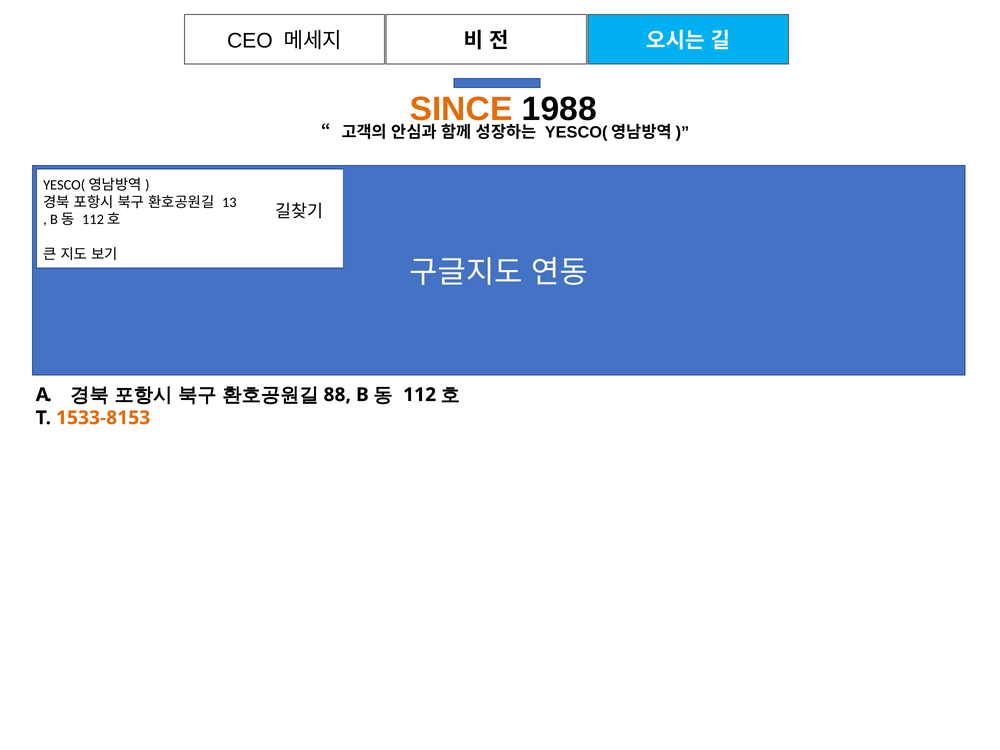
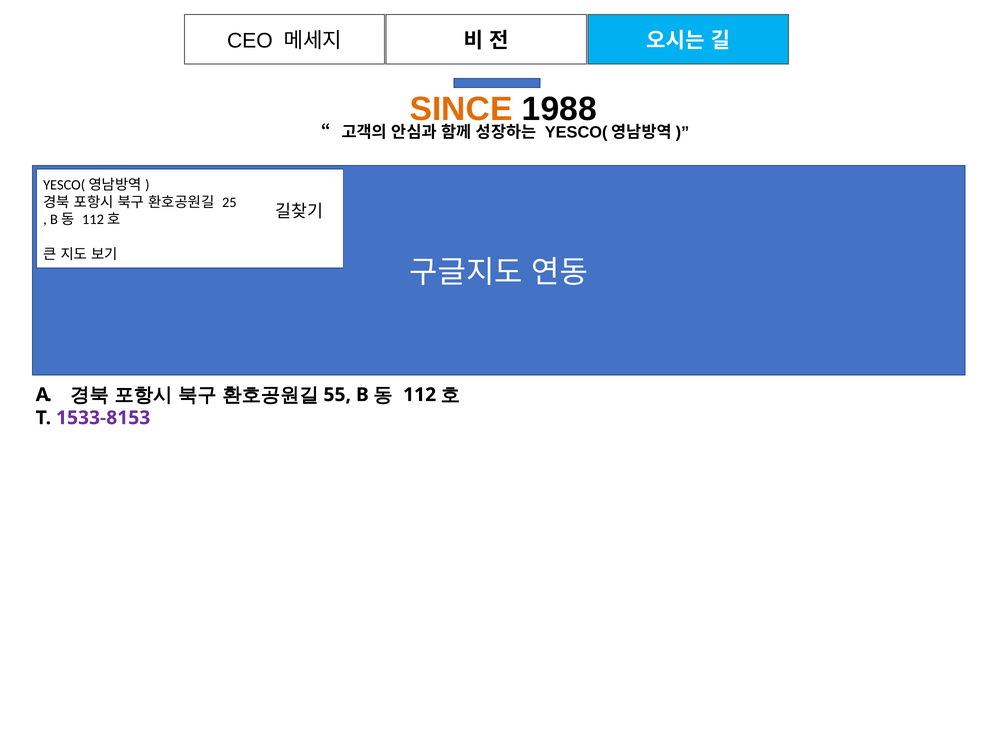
13: 13 -> 25
88: 88 -> 55
1533-8153 colour: orange -> purple
